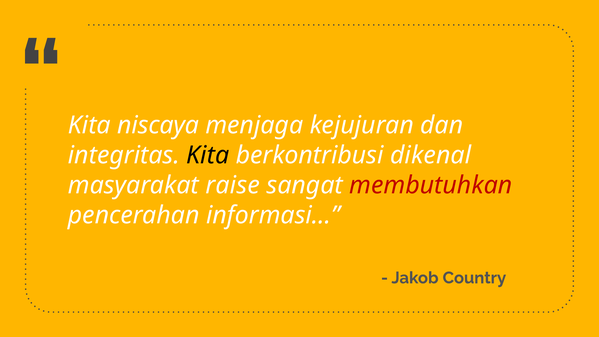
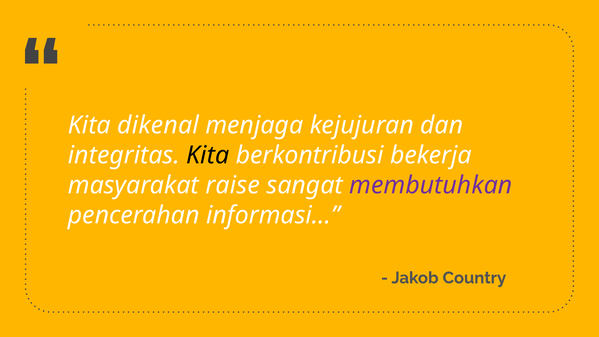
niscaya: niscaya -> dikenal
dikenal: dikenal -> bekerja
membutuhkan colour: red -> purple
